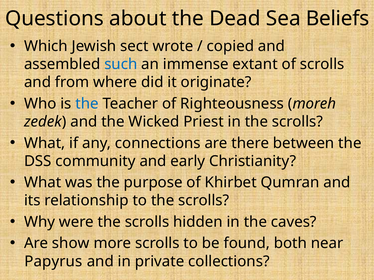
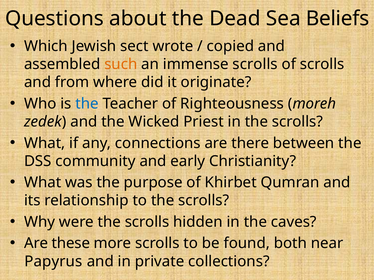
such colour: blue -> orange
immense extant: extant -> scrolls
show: show -> these
